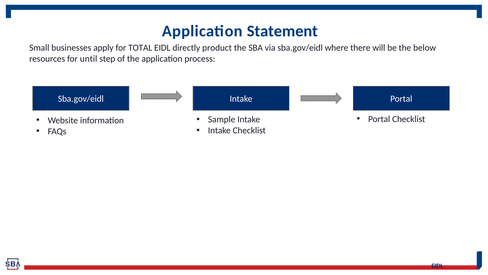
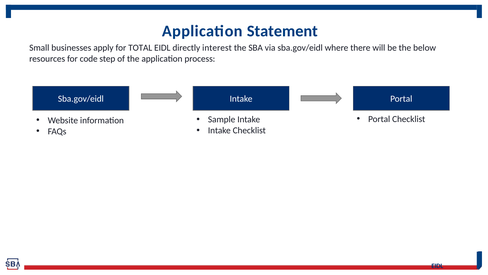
product: product -> interest
until: until -> code
